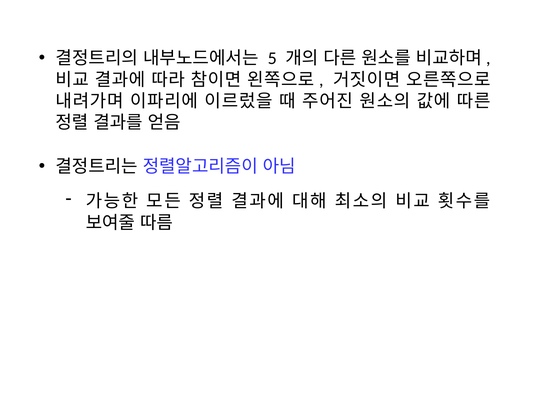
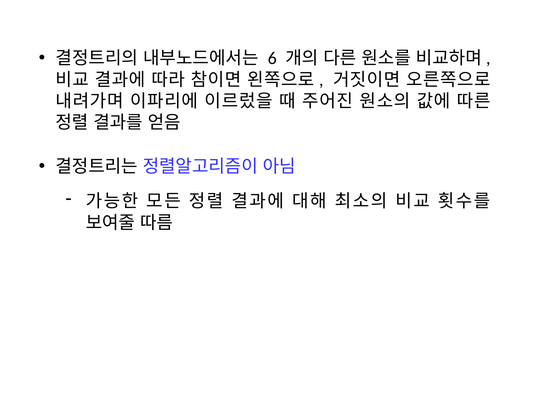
5: 5 -> 6
